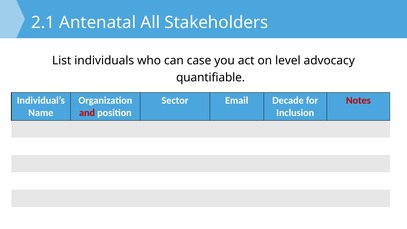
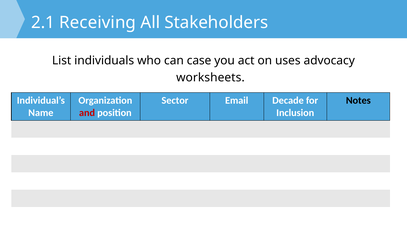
Antenatal: Antenatal -> Receiving
level: level -> uses
quantifiable: quantifiable -> worksheets
Notes colour: red -> black
